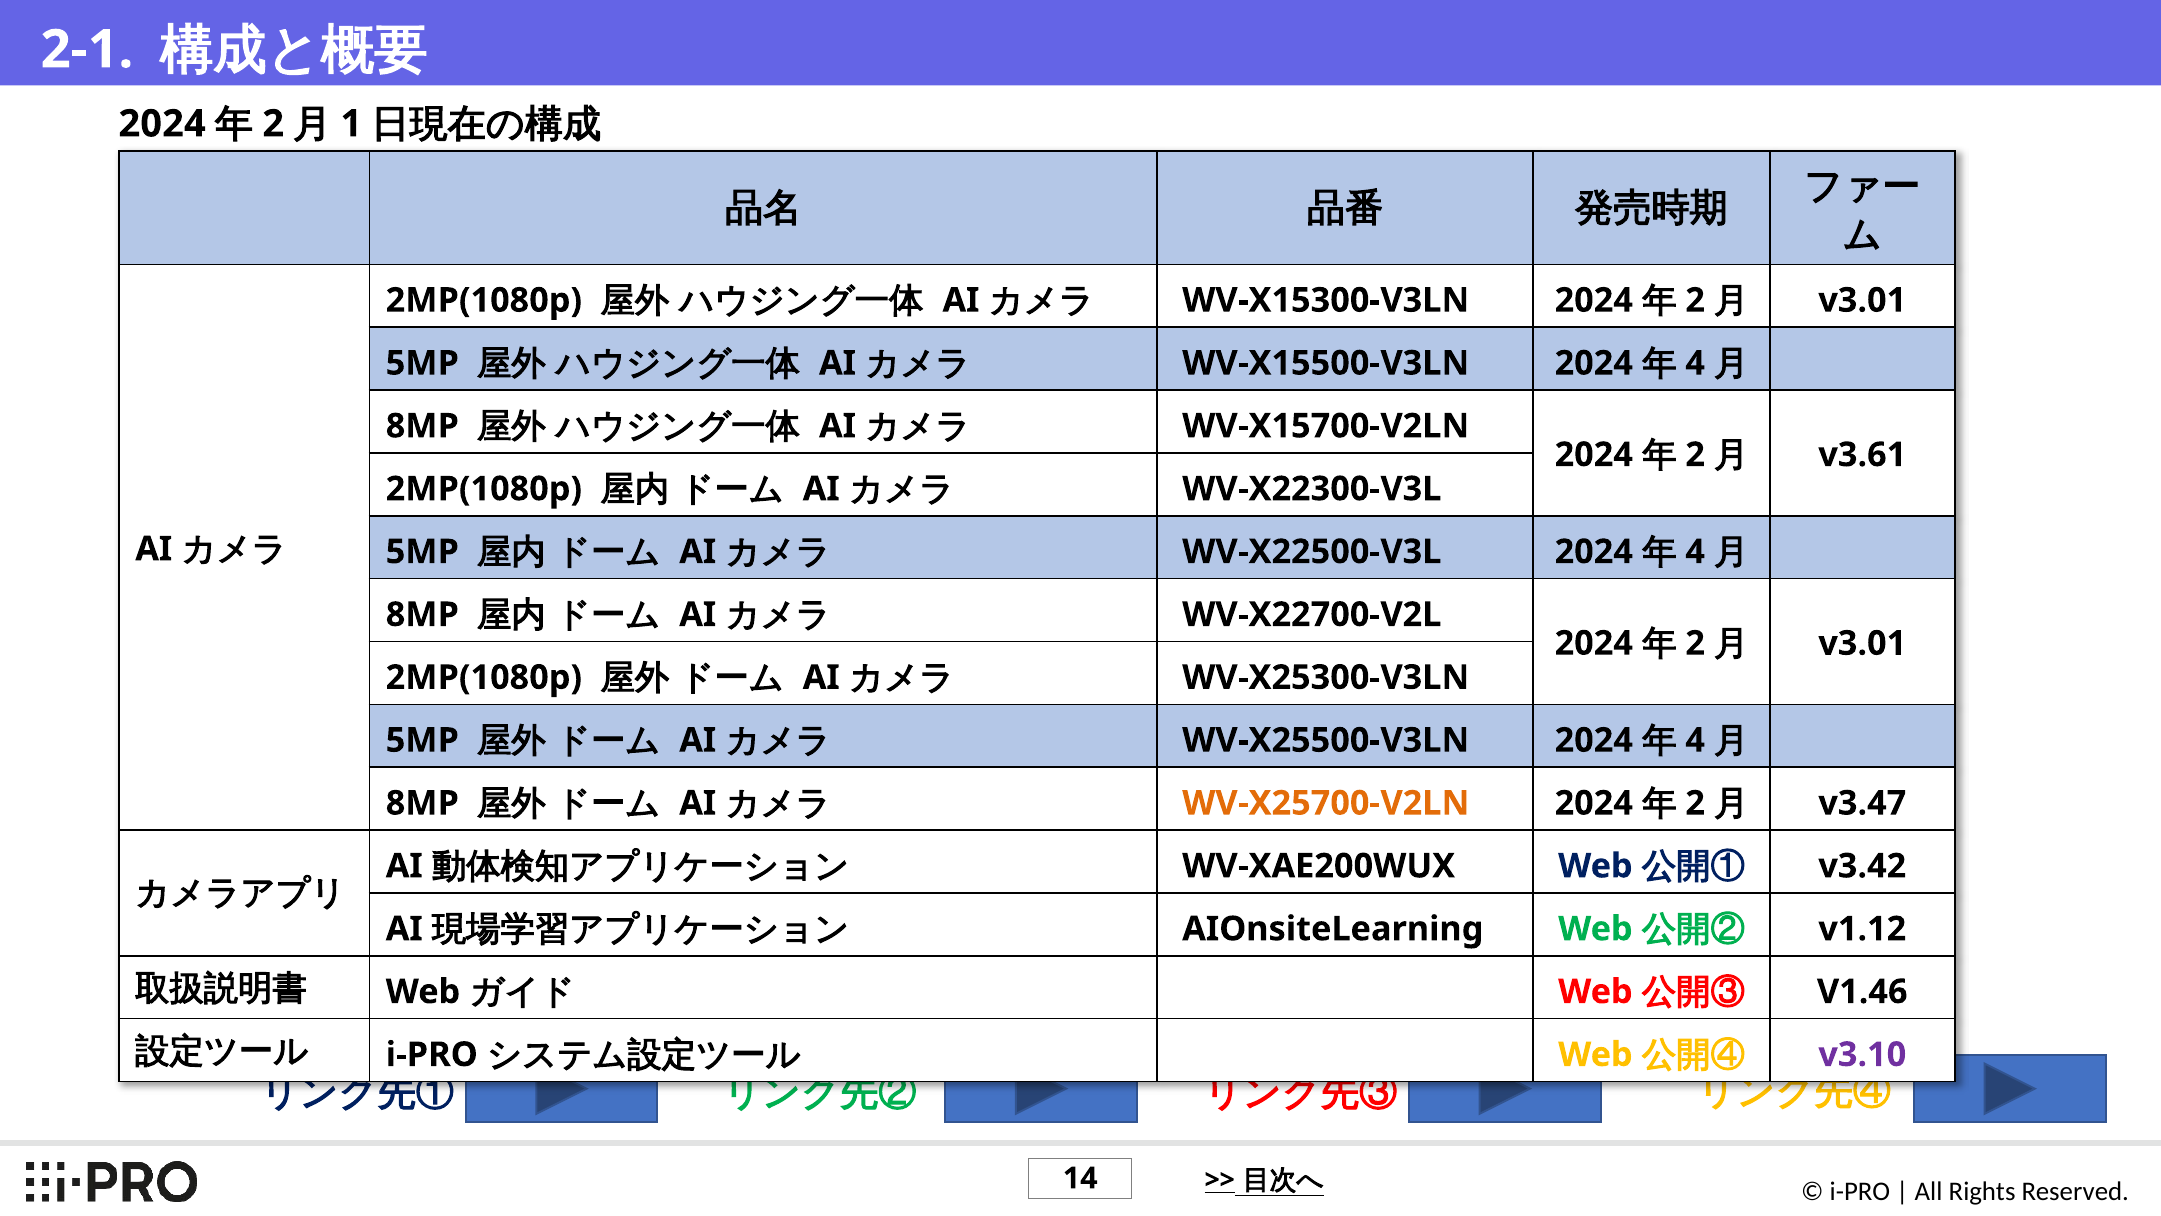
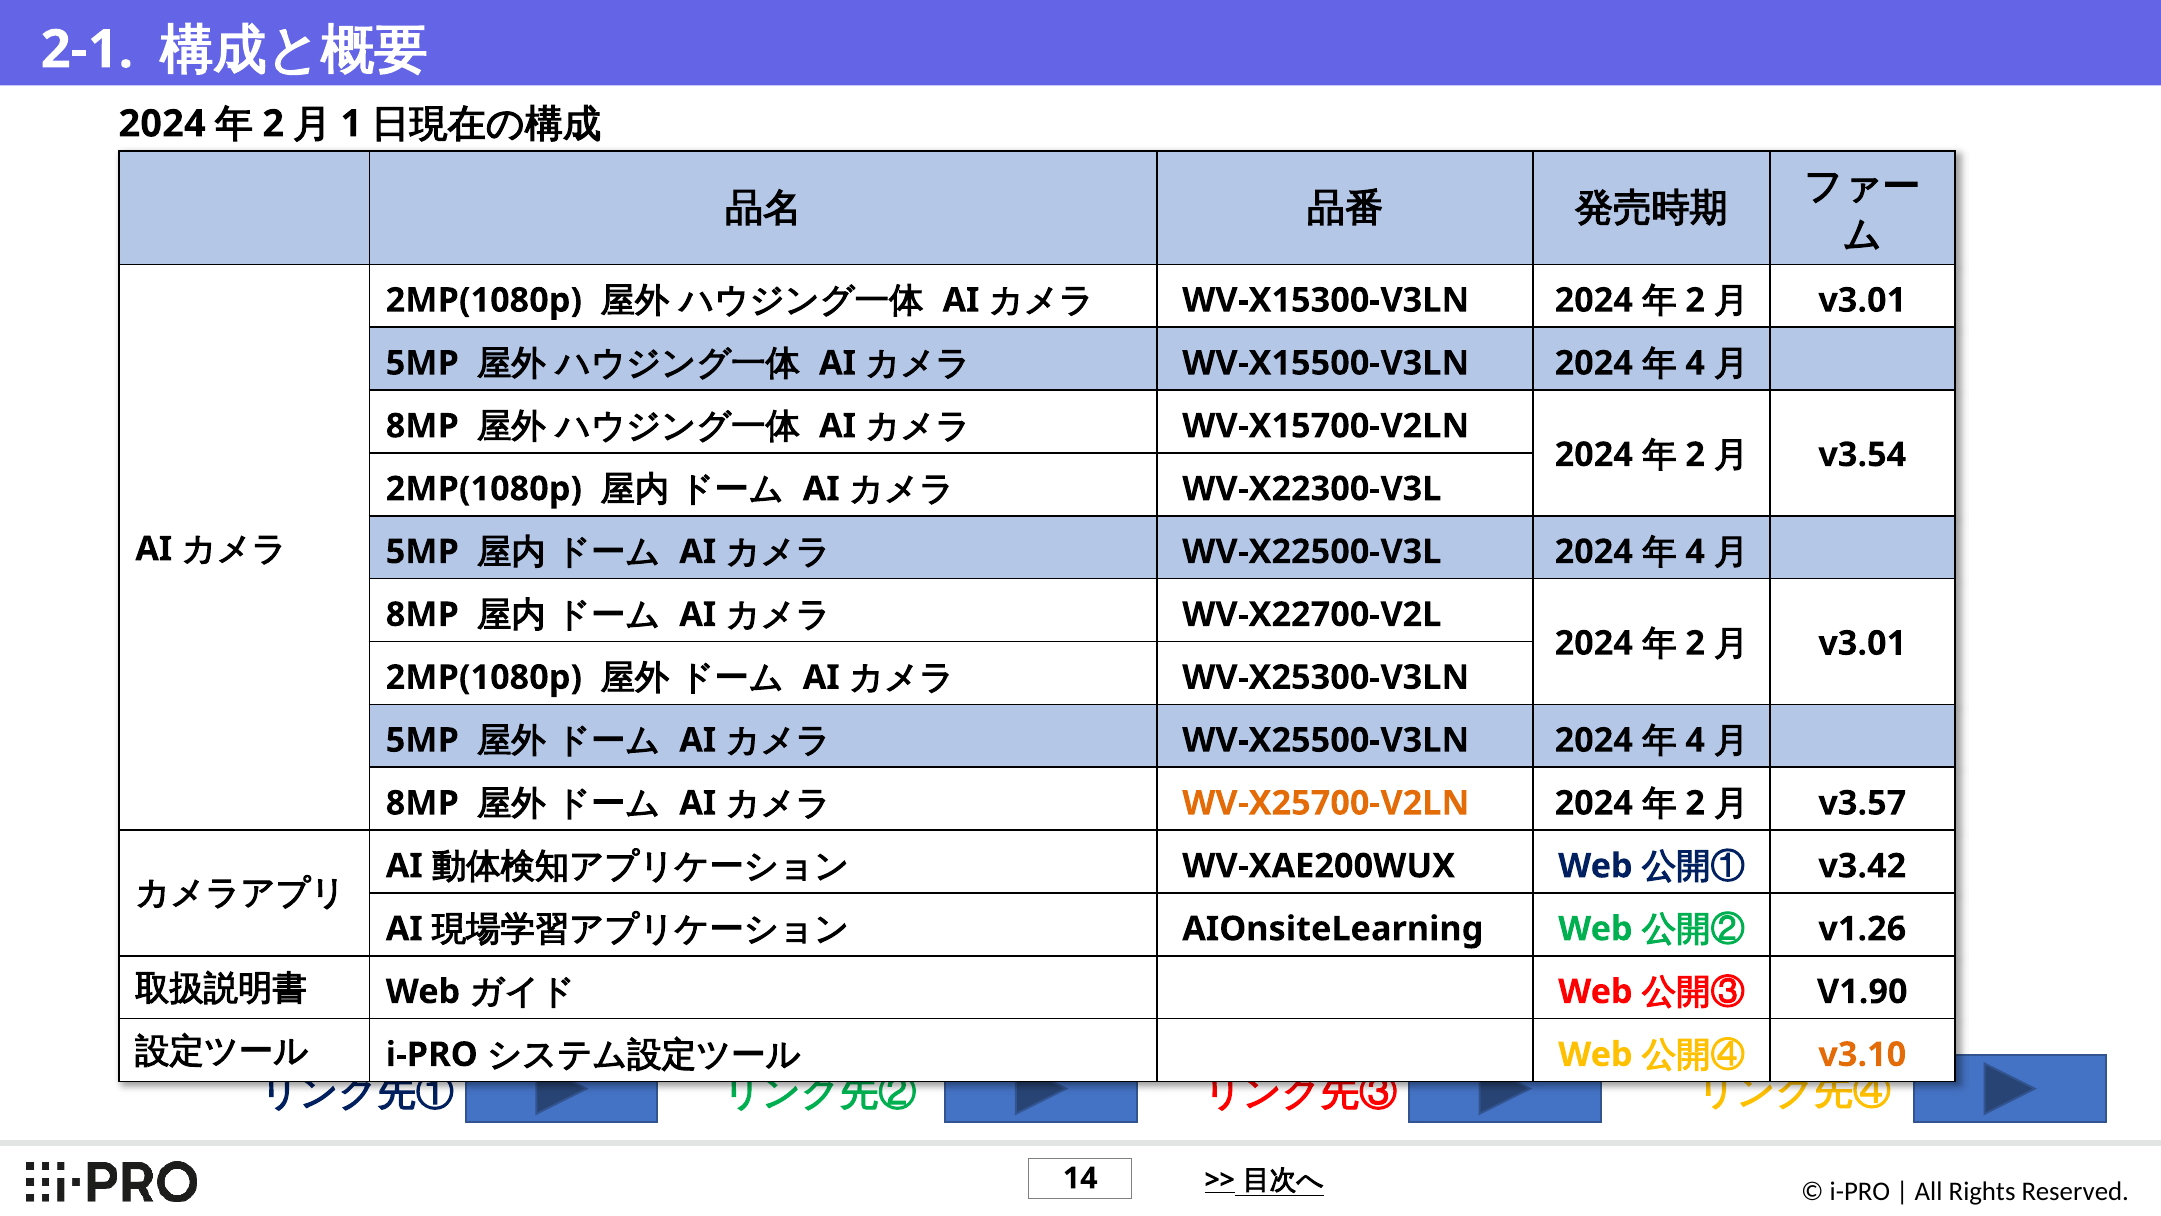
v3.61: v3.61 -> v3.54
v3.47: v3.47 -> v3.57
v1.12: v1.12 -> v1.26
V1.46: V1.46 -> V1.90
v3.10 colour: purple -> orange
